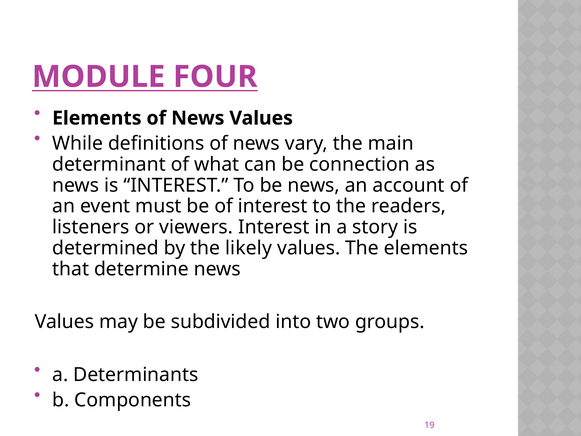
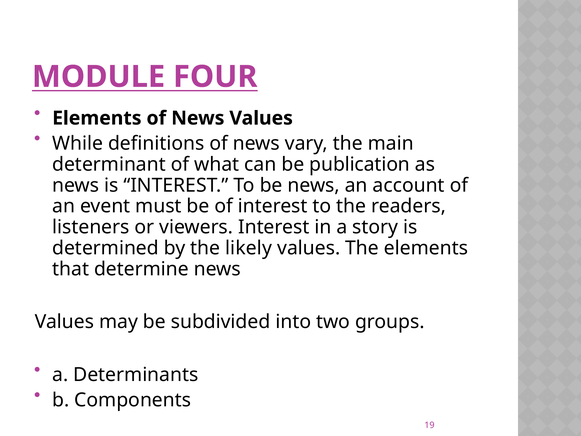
connection: connection -> publication
